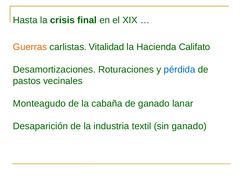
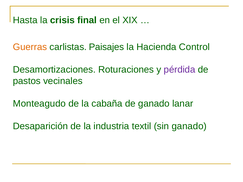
Vitalidad: Vitalidad -> Paisajes
Califato: Califato -> Control
pérdida colour: blue -> purple
